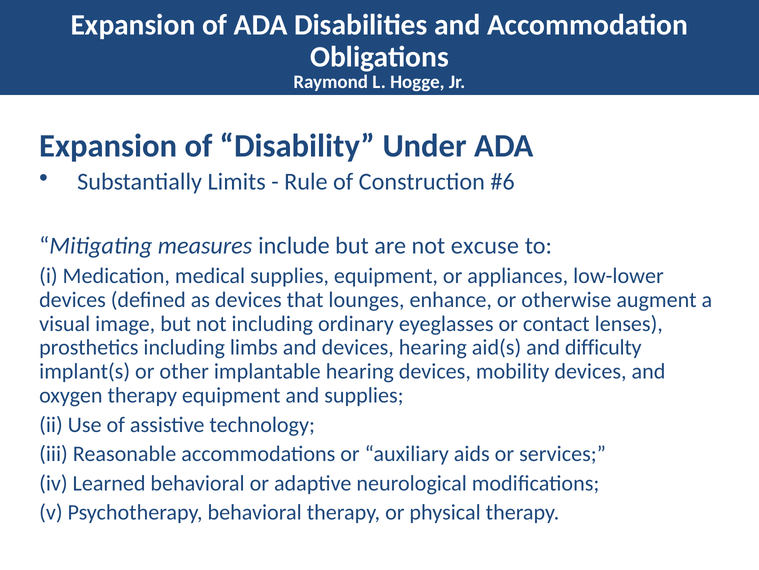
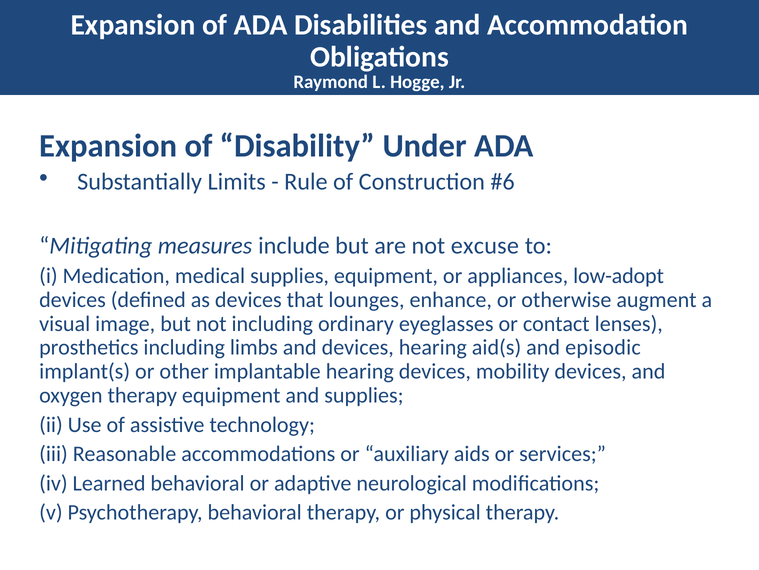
low-lower: low-lower -> low-adopt
difficulty: difficulty -> episodic
